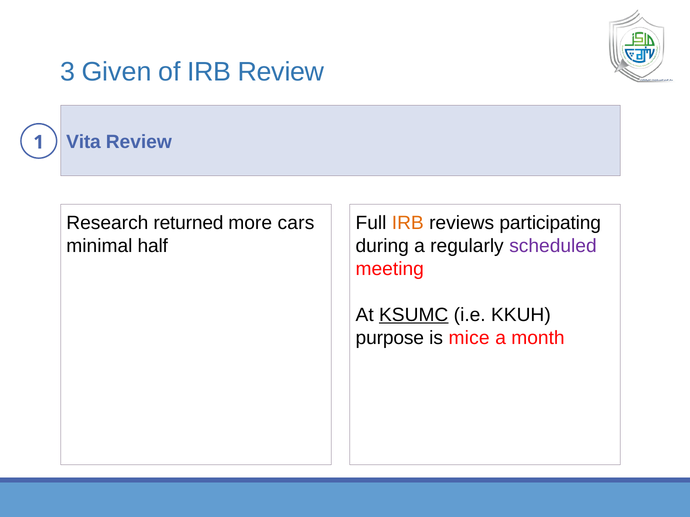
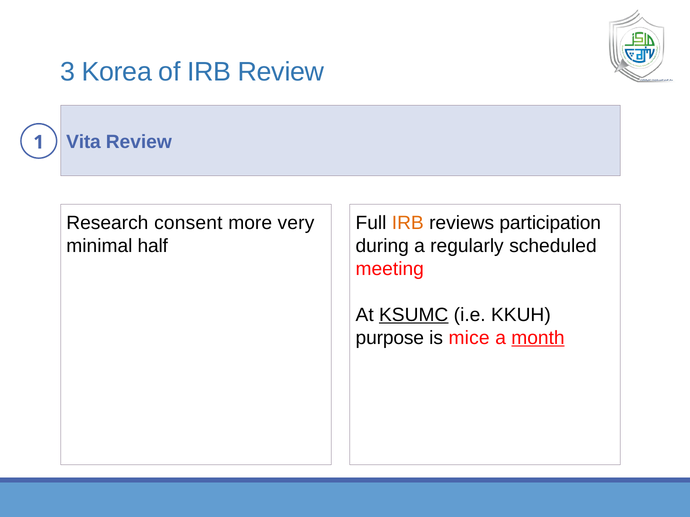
Given: Given -> Korea
returned: returned -> consent
cars: cars -> very
participating: participating -> participation
scheduled colour: purple -> black
month underline: none -> present
